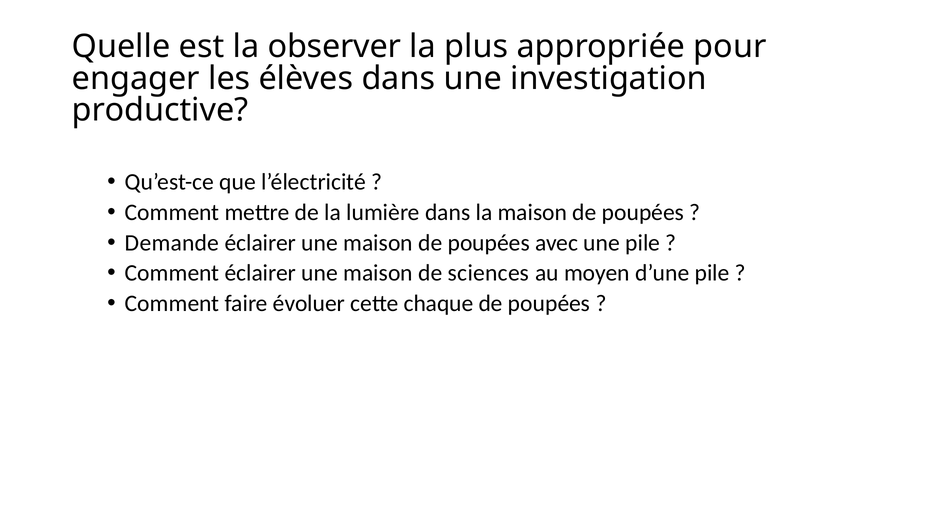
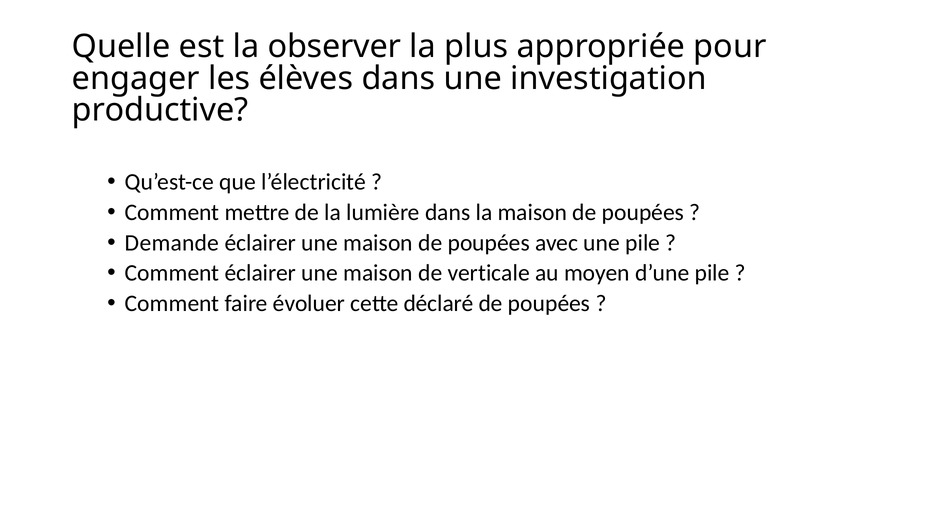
sciences: sciences -> verticale
chaque: chaque -> déclaré
